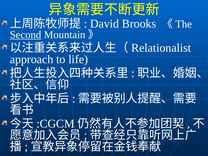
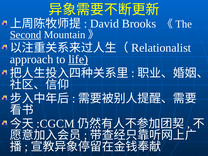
life underline: none -> present
